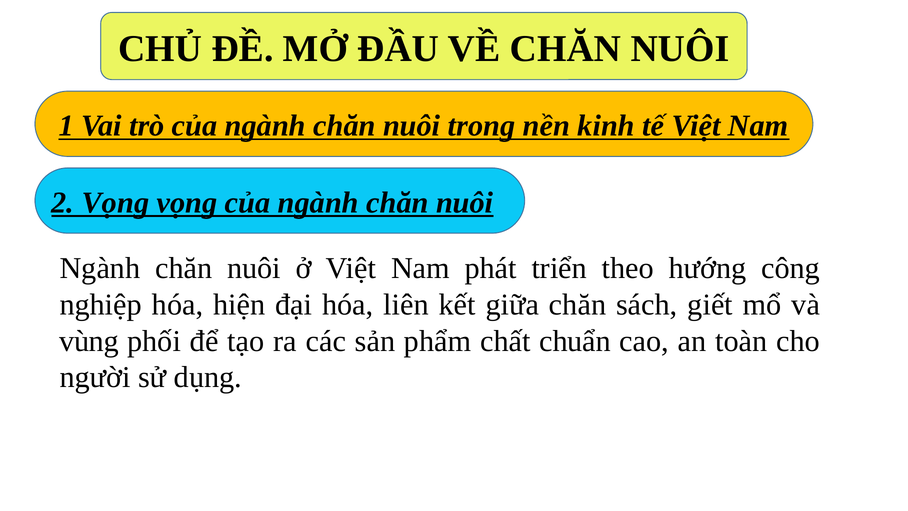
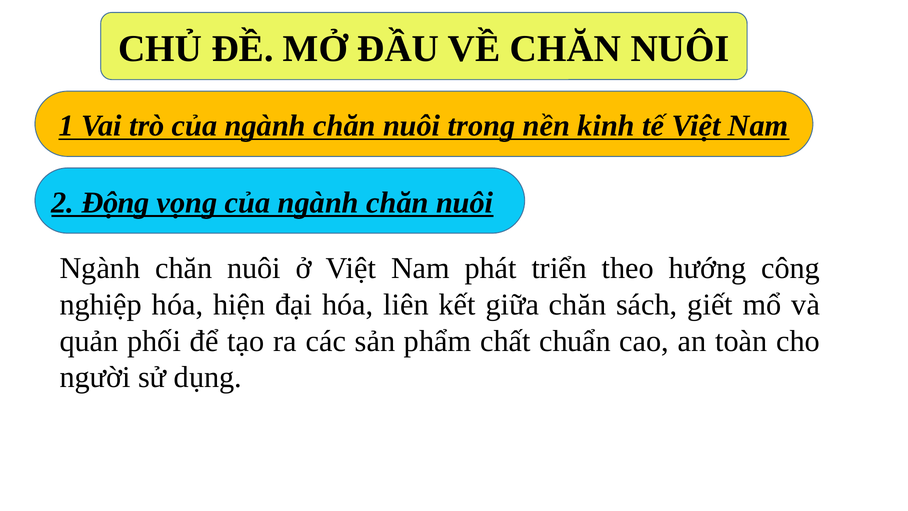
2 Vọng: Vọng -> Động
vùng: vùng -> quản
